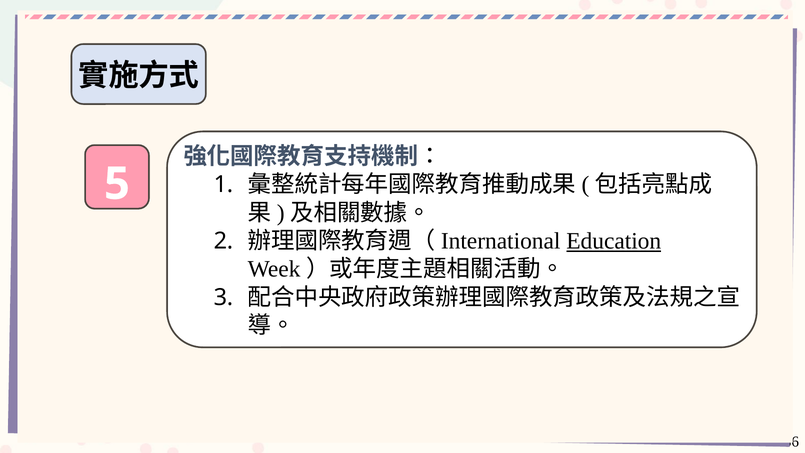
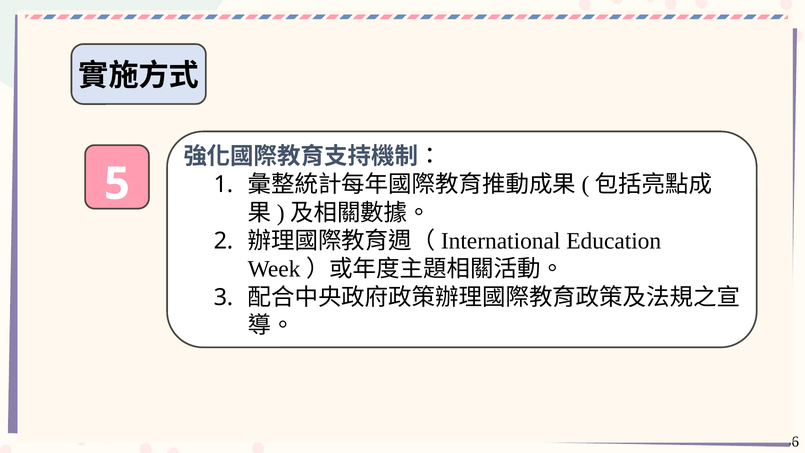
Education underline: present -> none
